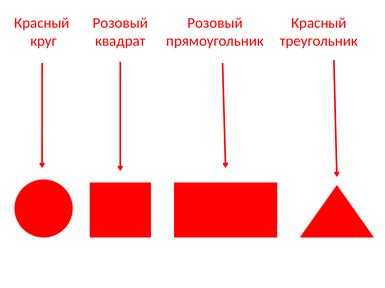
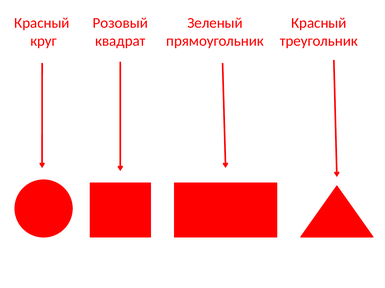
Розовый at (215, 23): Розовый -> Зеленый
